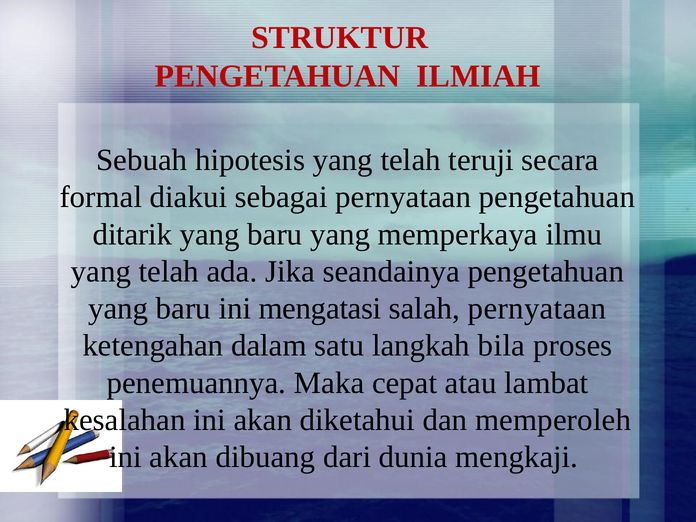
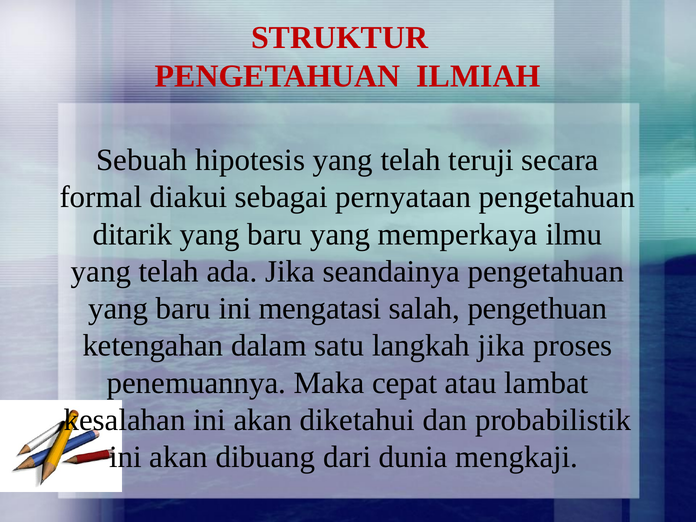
salah pernyataan: pernyataan -> pengethuan
langkah bila: bila -> jika
memperoleh: memperoleh -> probabilistik
